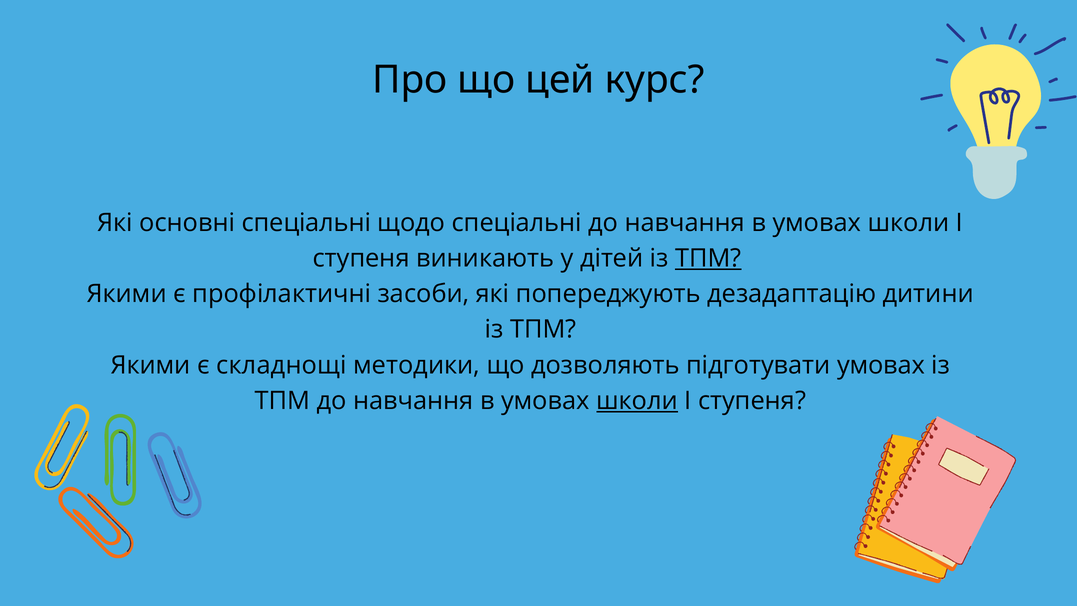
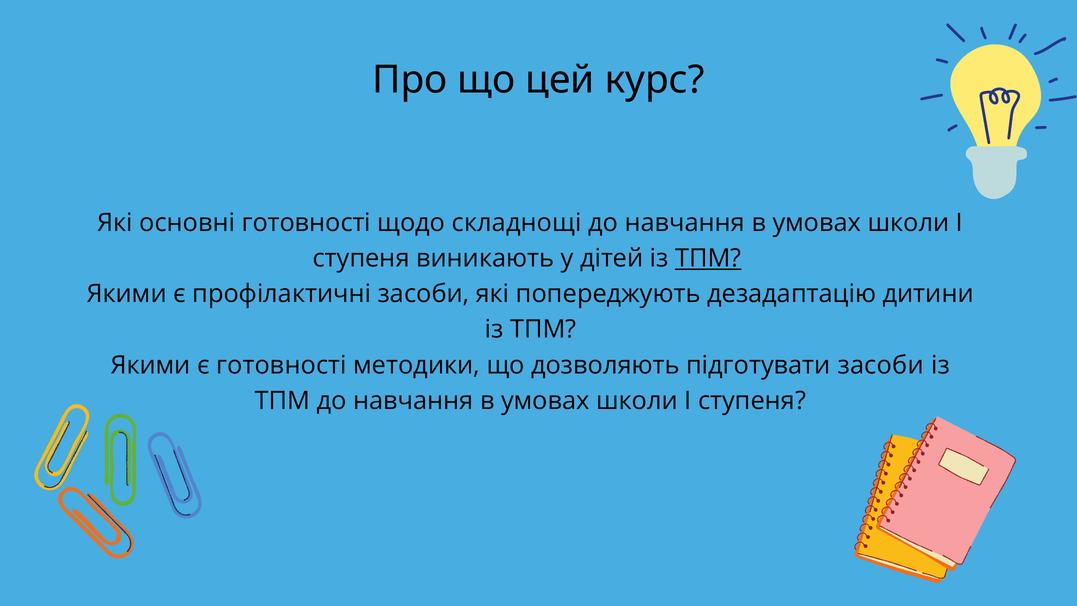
основні спеціальні: спеціальні -> готовності
щодо спеціальні: спеціальні -> складнощі
є складнощі: складнощі -> готовності
підготувати умовах: умовах -> засоби
школи at (637, 401) underline: present -> none
